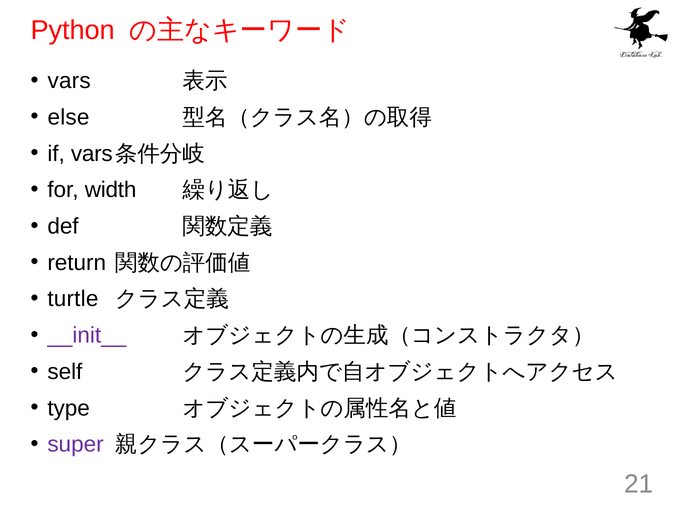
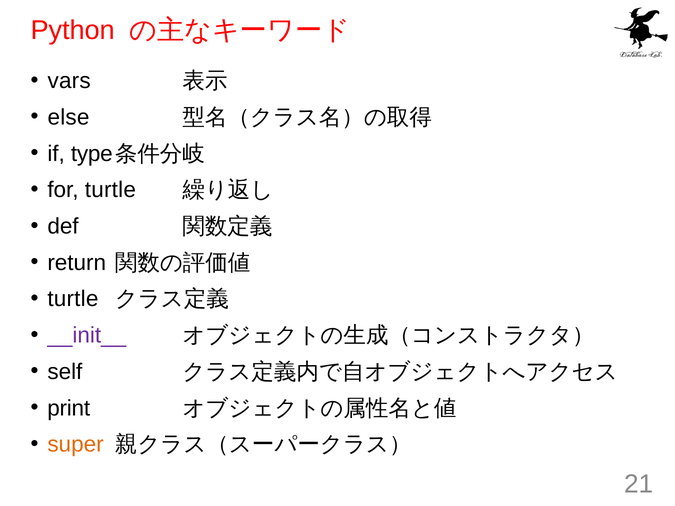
if vars: vars -> type
for width: width -> turtle
type: type -> print
super colour: purple -> orange
